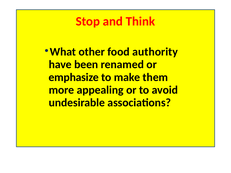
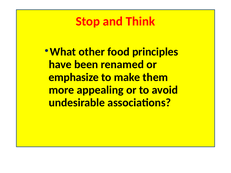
authority: authority -> principles
